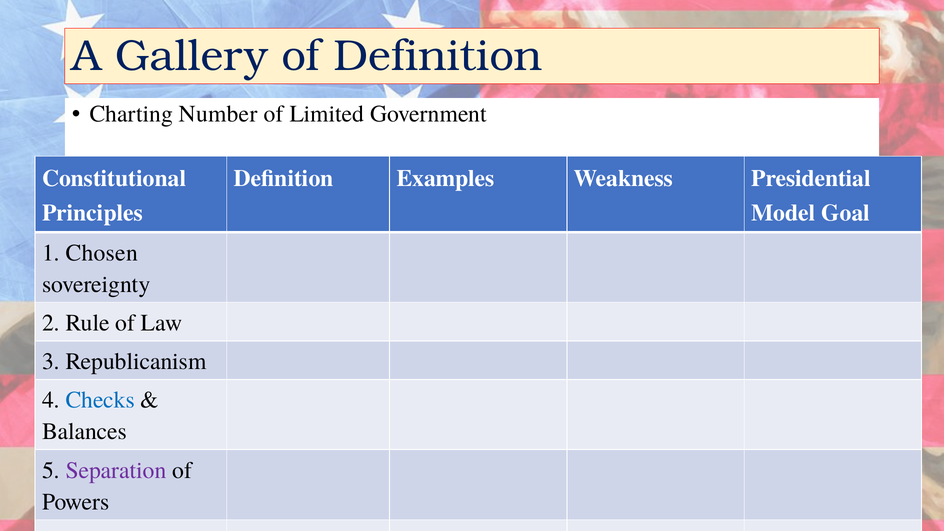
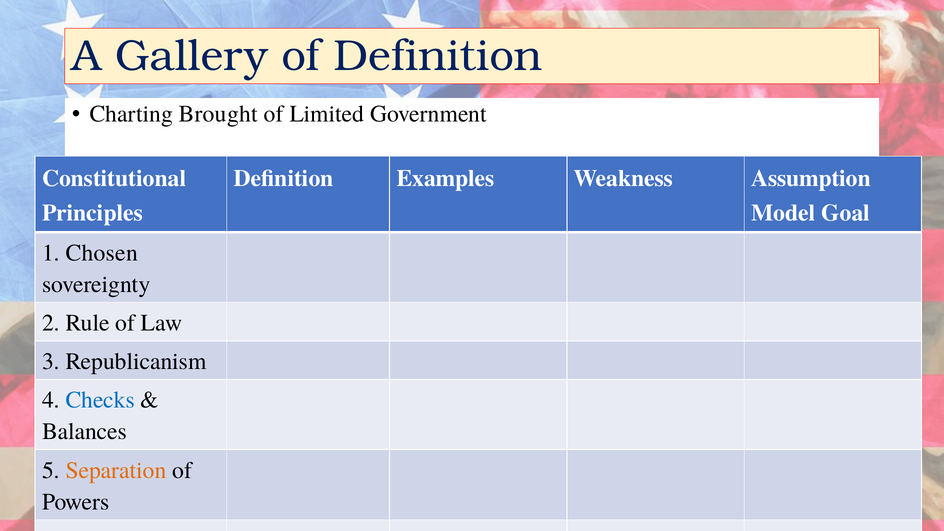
Number: Number -> Brought
Presidential: Presidential -> Assumption
Separation colour: purple -> orange
